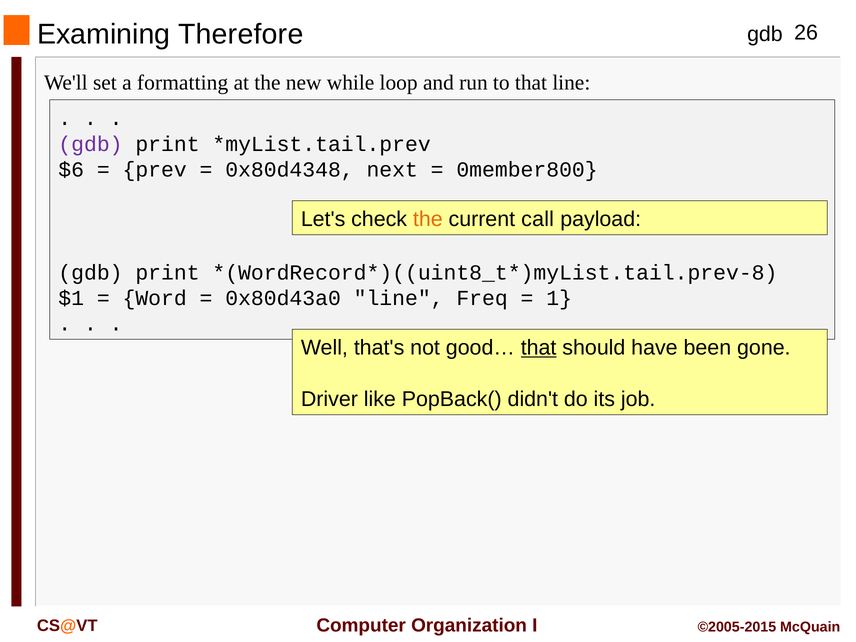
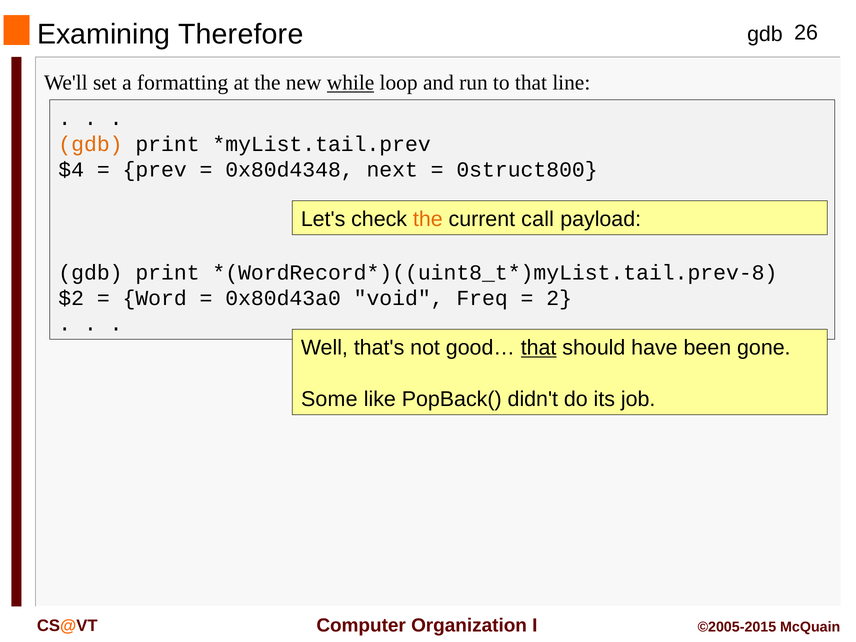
while underline: none -> present
gdb at (90, 144) colour: purple -> orange
$6: $6 -> $4
0member800: 0member800 -> 0struct800
$1: $1 -> $2
0x80d43a0 line: line -> void
1: 1 -> 2
Driver: Driver -> Some
